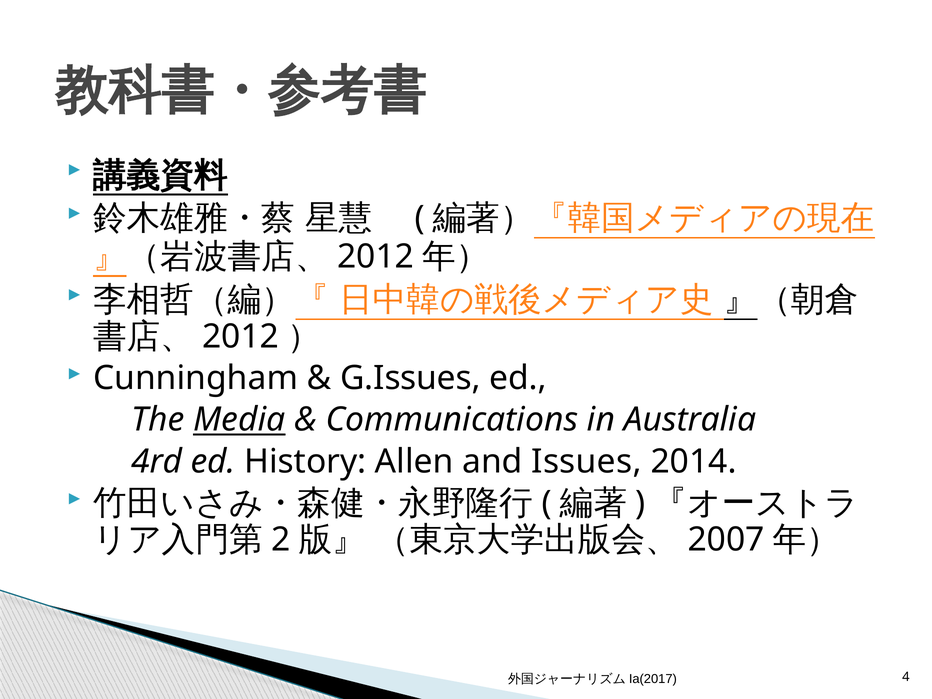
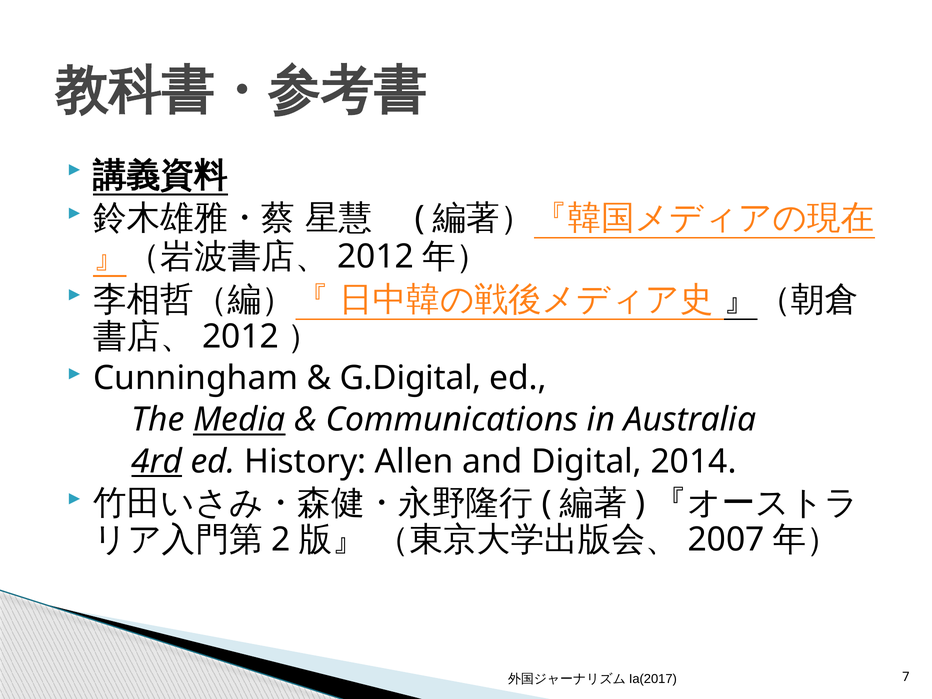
G.Issues: G.Issues -> G.Digital
4rd underline: none -> present
Issues: Issues -> Digital
4: 4 -> 7
